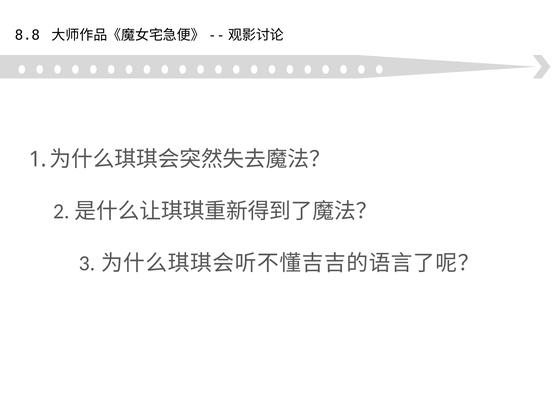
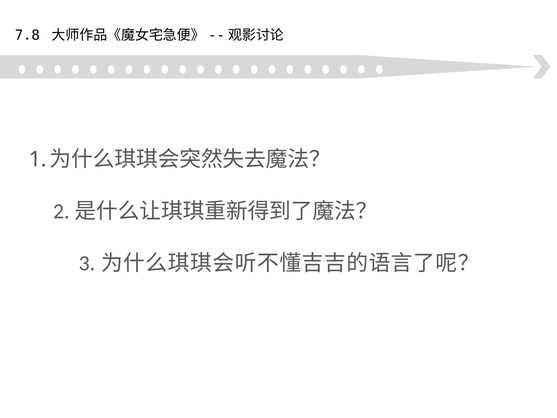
8.8: 8.8 -> 7.8
